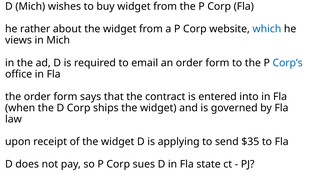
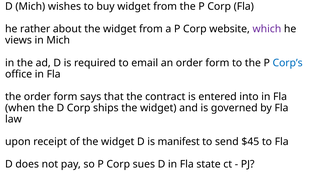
which colour: blue -> purple
applying: applying -> manifest
$35: $35 -> $45
